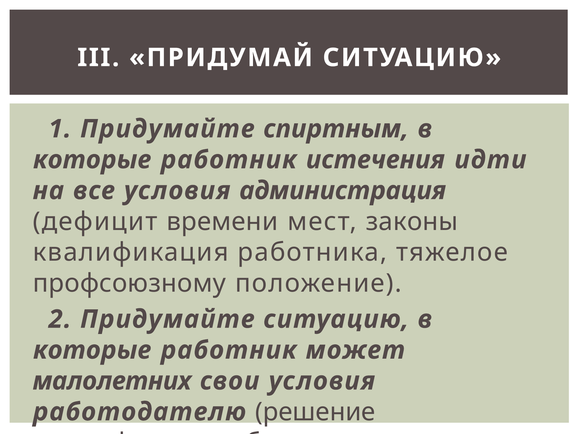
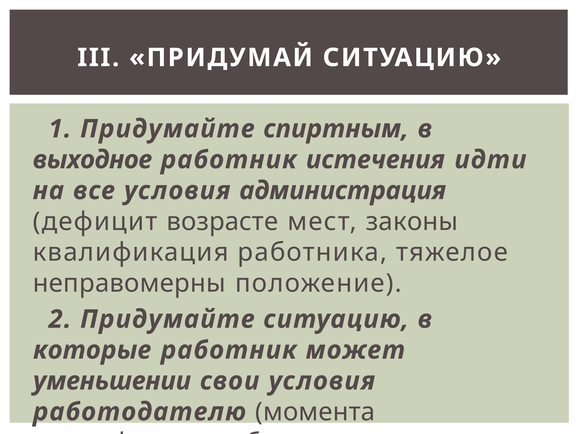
которые at (92, 160): которые -> выходное
времени: времени -> возрасте
профсоюзному: профсоюзному -> неправомерны
малолетних: малолетних -> уменьшении
решение: решение -> момента
